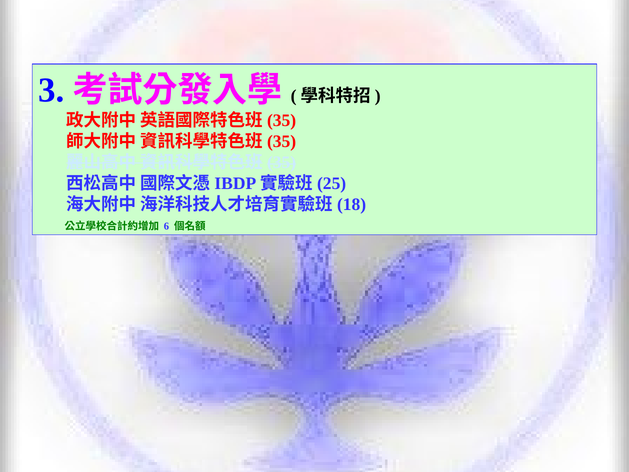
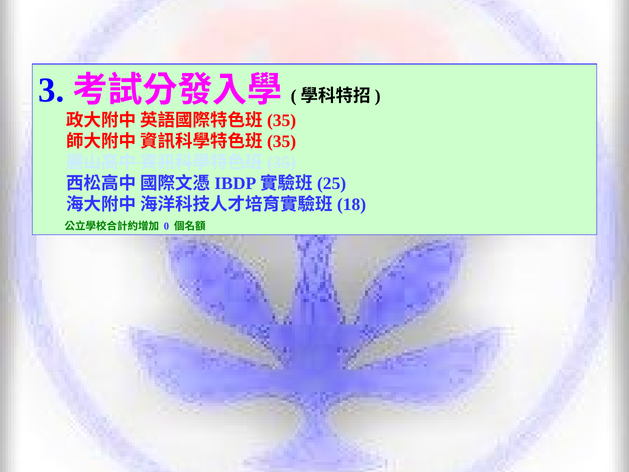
6: 6 -> 0
